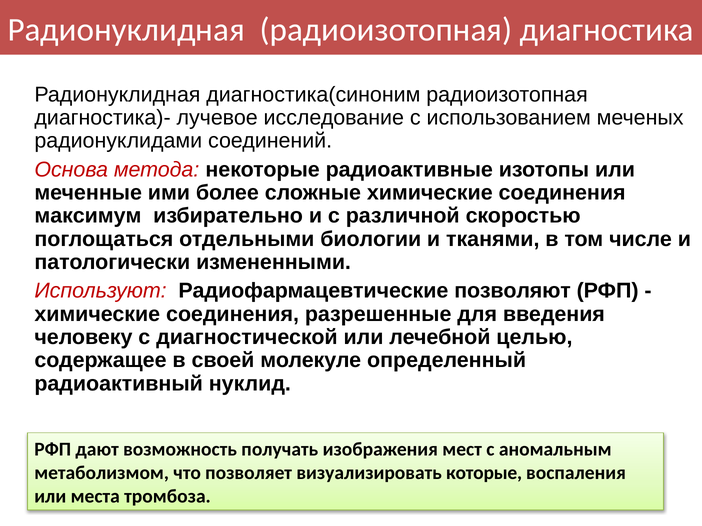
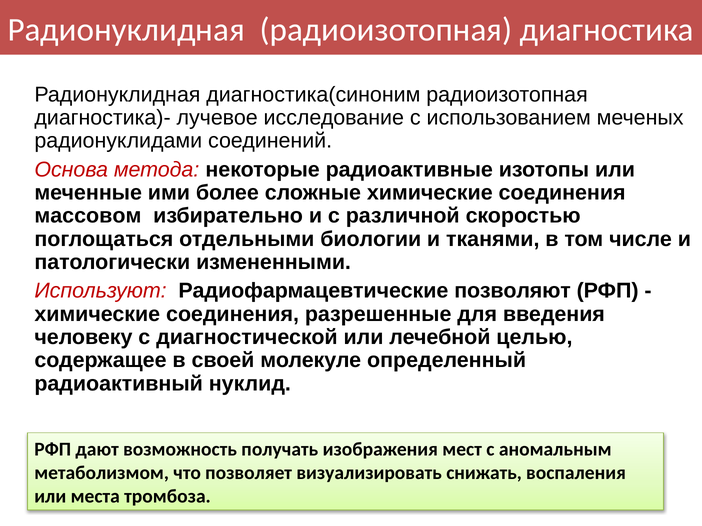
максимум: максимум -> массовом
которые: которые -> снижать
